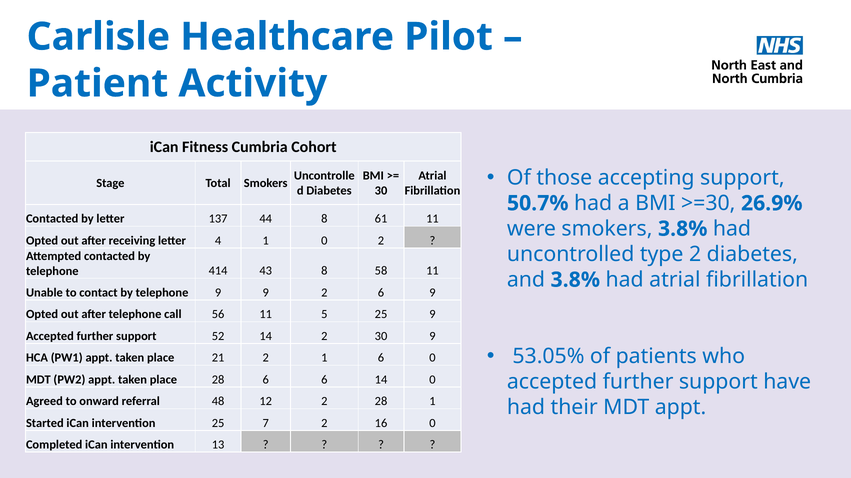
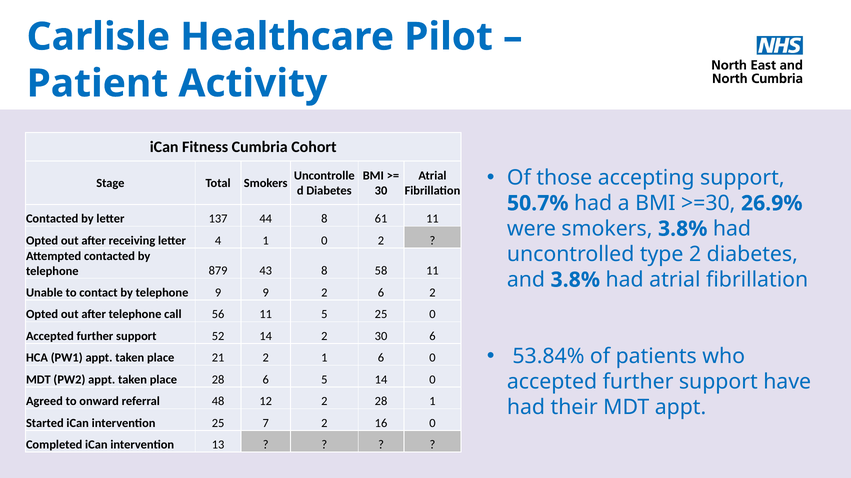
414: 414 -> 879
6 9: 9 -> 2
25 9: 9 -> 0
30 9: 9 -> 6
53.05%: 53.05% -> 53.84%
6 6: 6 -> 5
